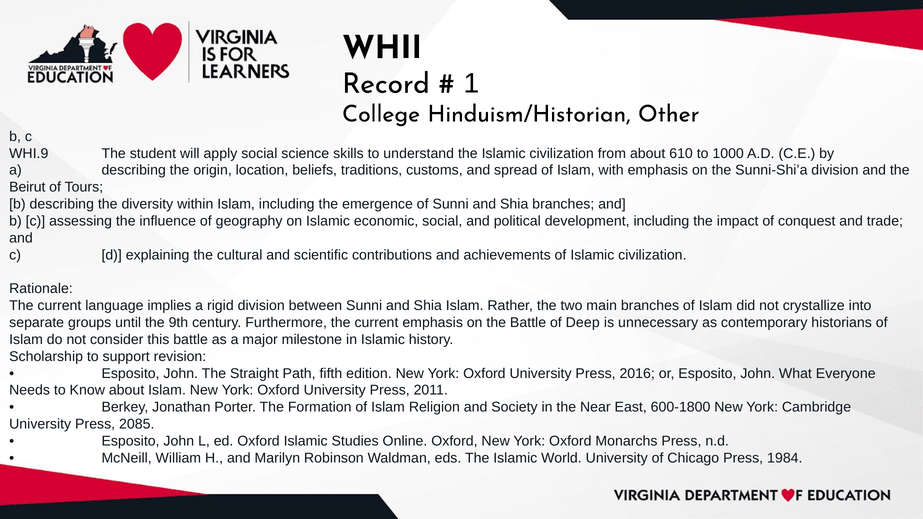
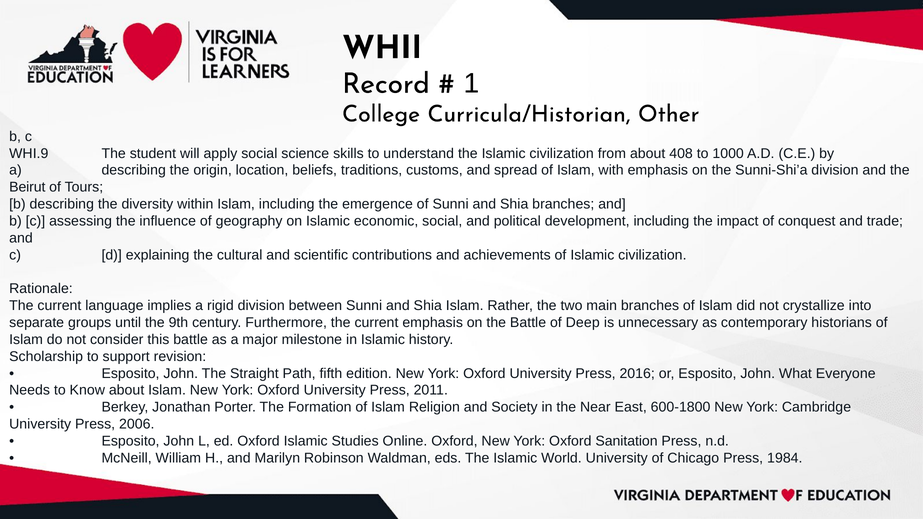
Hinduism/Historian: Hinduism/Historian -> Curricula/Historian
610: 610 -> 408
2085: 2085 -> 2006
Monarchs: Monarchs -> Sanitation
